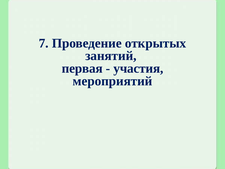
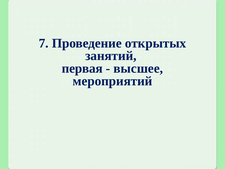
участия: участия -> высшее
